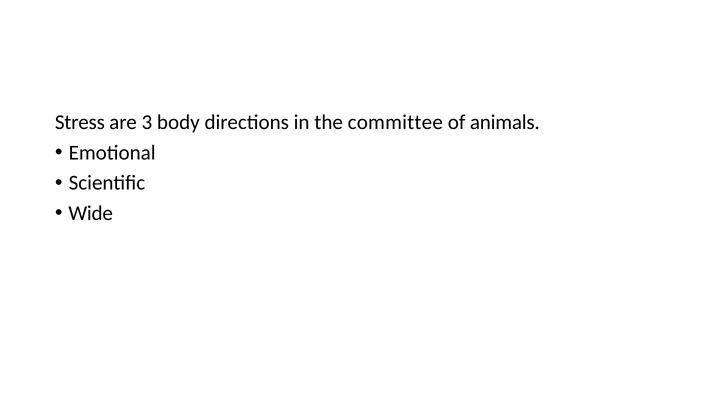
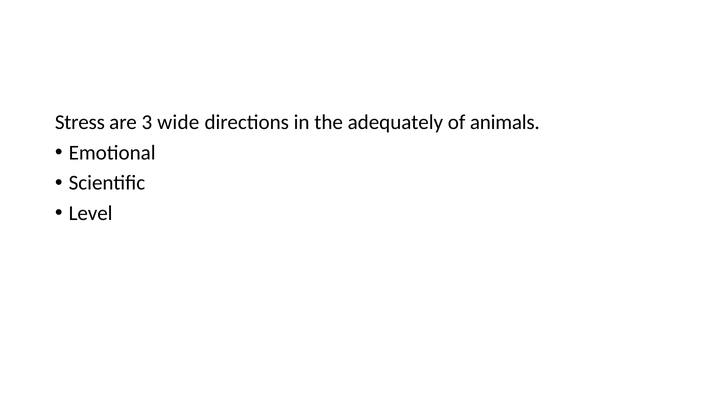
body: body -> wide
committee: committee -> adequately
Wide: Wide -> Level
